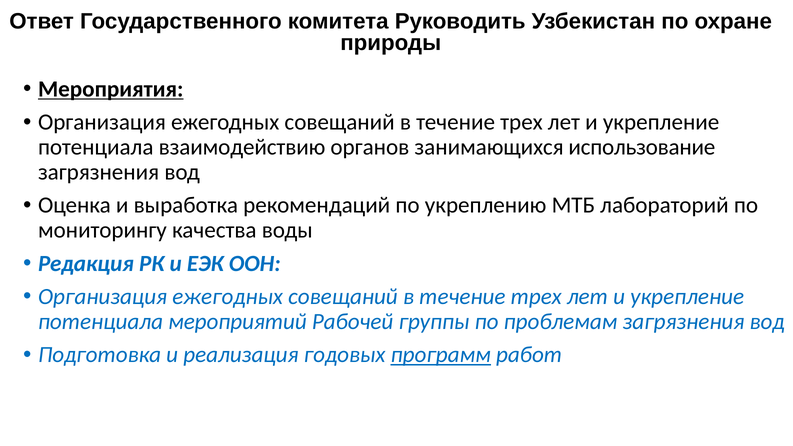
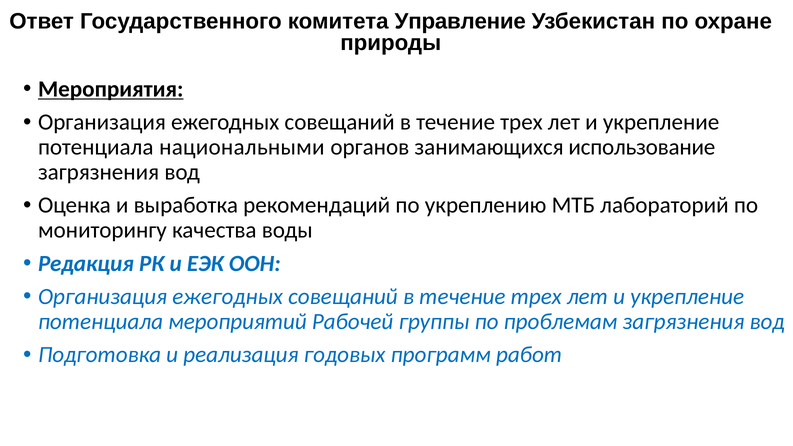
Руководить: Руководить -> Управление
взаимодействию: взаимодействию -> национальными
программ underline: present -> none
